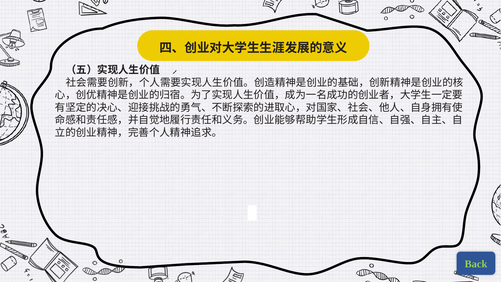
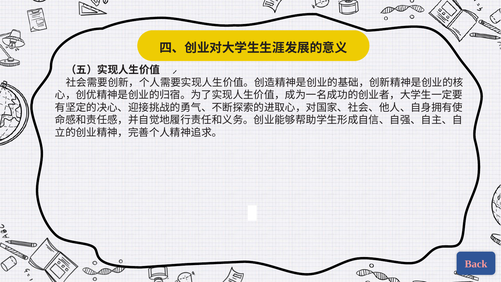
Back colour: light green -> pink
